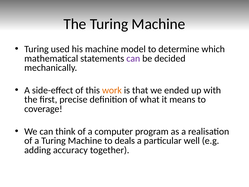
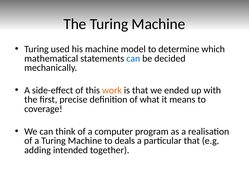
can at (133, 58) colour: purple -> blue
particular well: well -> that
accuracy: accuracy -> intended
